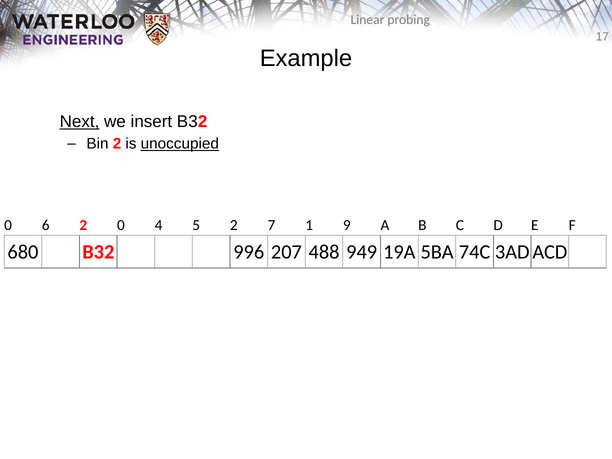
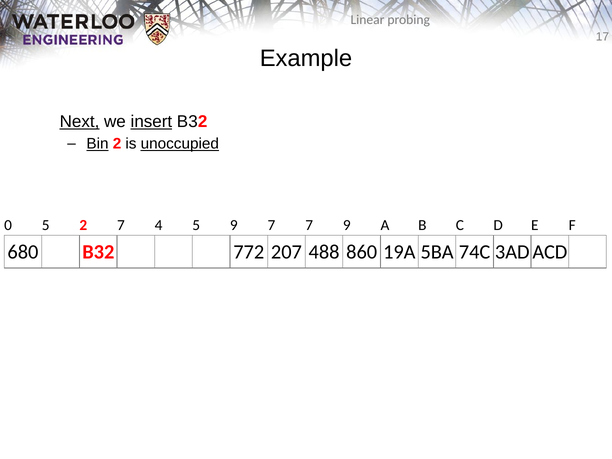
insert underline: none -> present
Bin underline: none -> present
0 6: 6 -> 5
2 0: 0 -> 7
5 2: 2 -> 9
7 1: 1 -> 7
996: 996 -> 772
949: 949 -> 860
